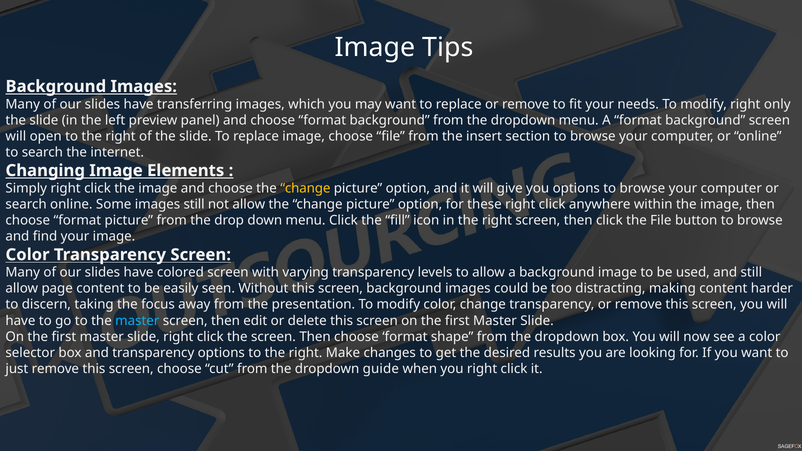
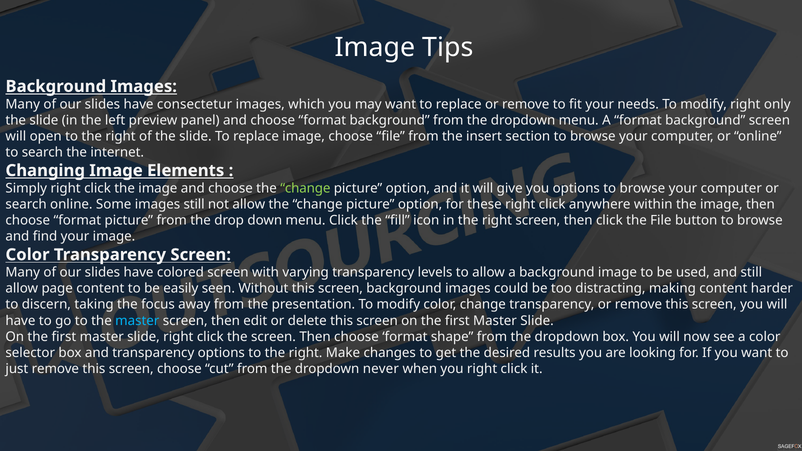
transferring: transferring -> consectetur
change at (305, 188) colour: yellow -> light green
guide: guide -> never
